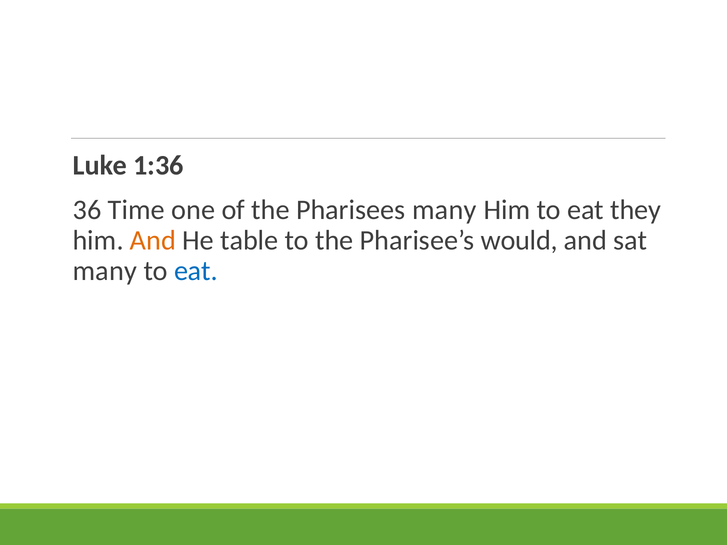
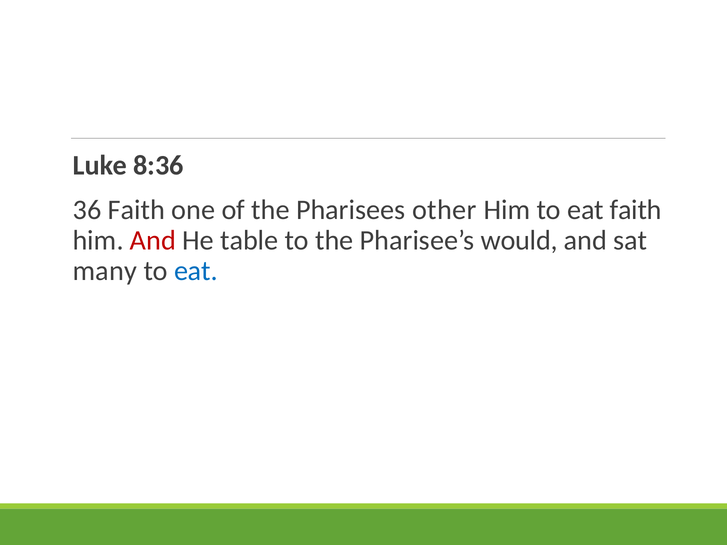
1:36: 1:36 -> 8:36
36 Time: Time -> Faith
Pharisees many: many -> other
eat they: they -> faith
And at (153, 241) colour: orange -> red
